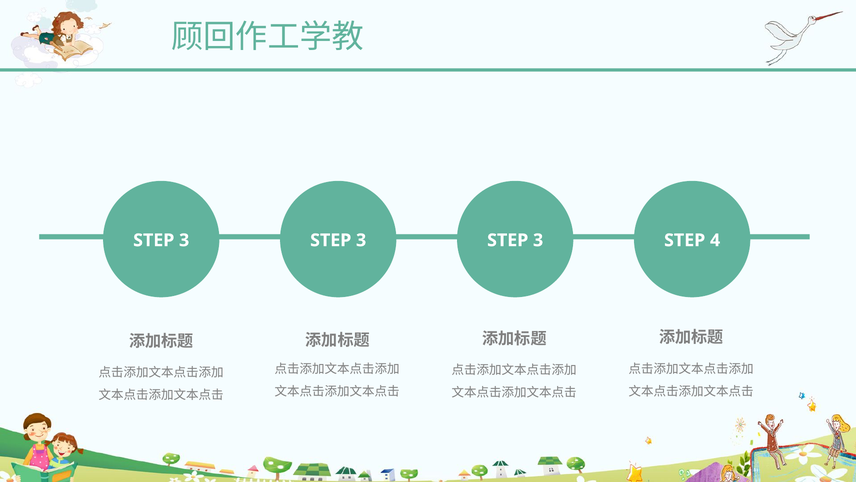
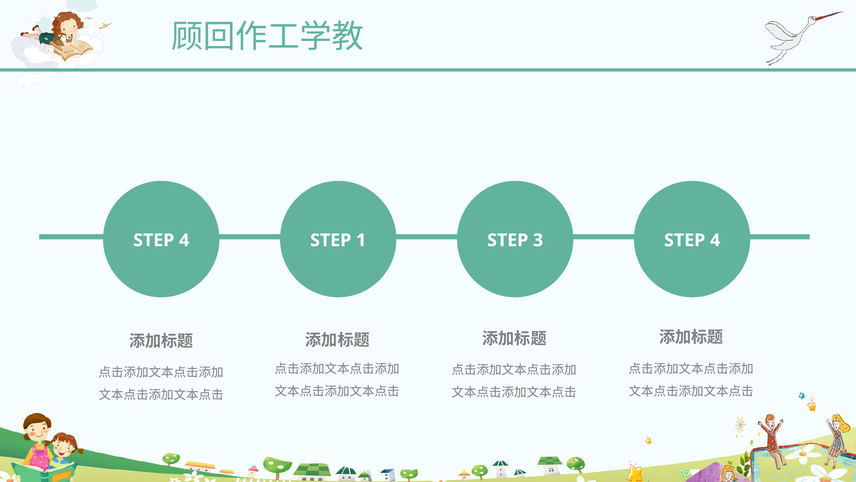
3 at (184, 240): 3 -> 4
3 at (361, 240): 3 -> 1
